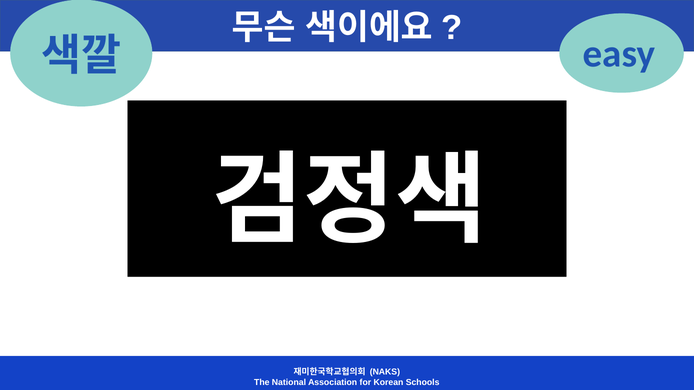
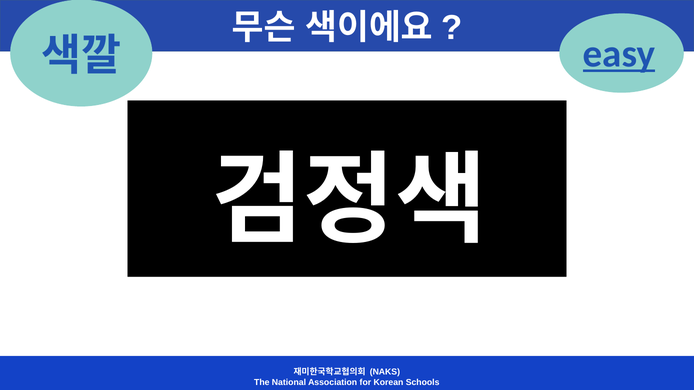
easy underline: none -> present
